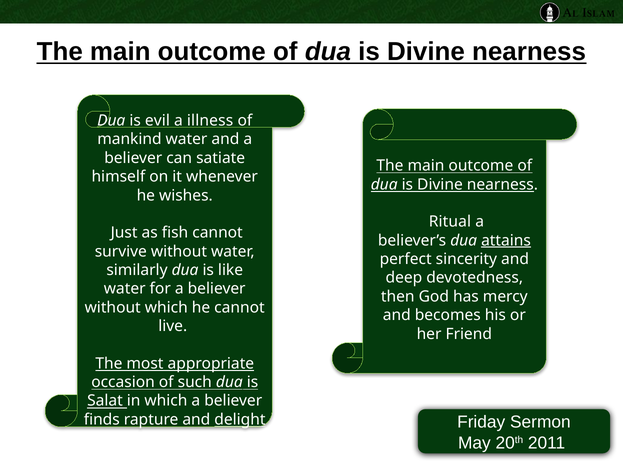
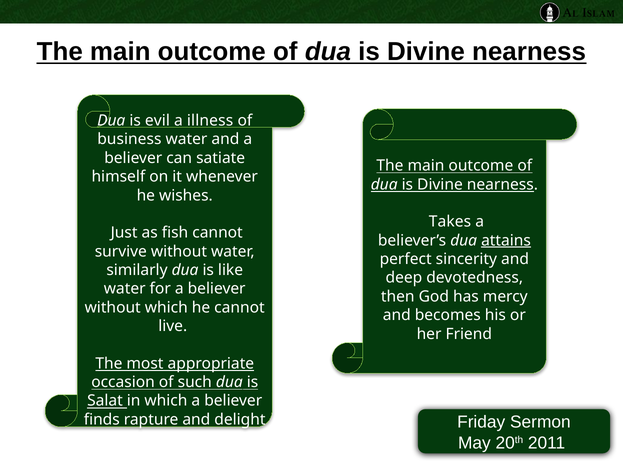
mankind: mankind -> business
Ritual: Ritual -> Takes
delight underline: present -> none
